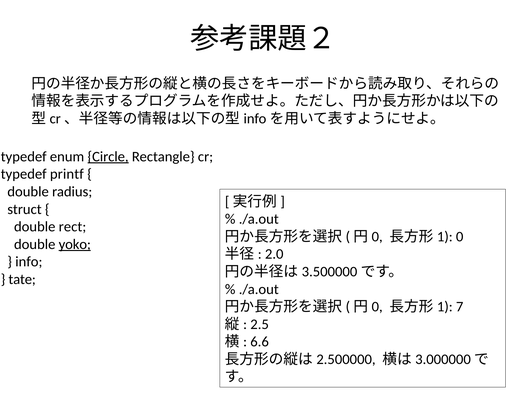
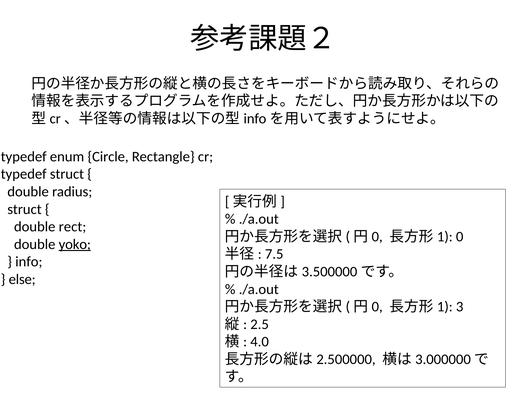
Circle underline: present -> none
typedef printf: printf -> struct
2.0: 2.0 -> 7.5
tate: tate -> else
7: 7 -> 3
6.6: 6.6 -> 4.0
